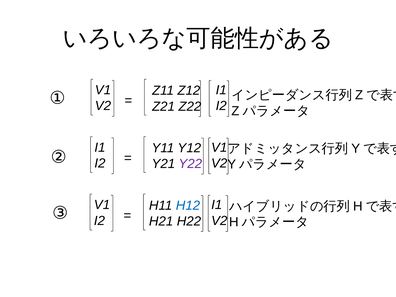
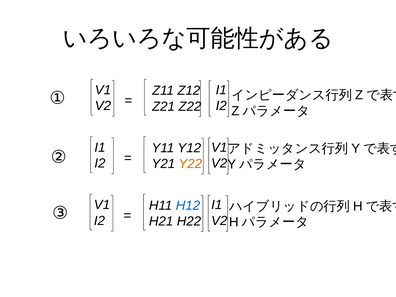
Y22 colour: purple -> orange
